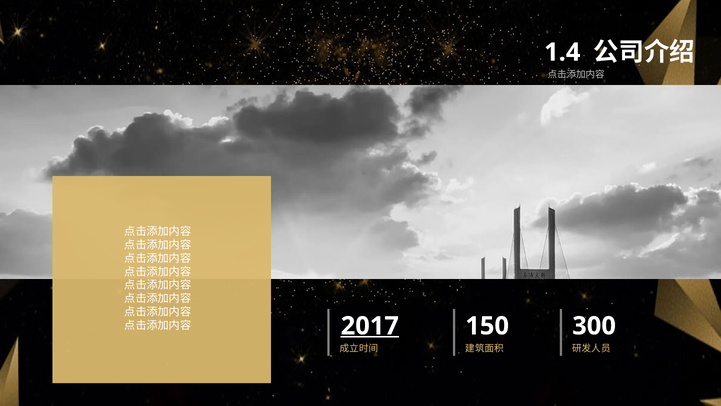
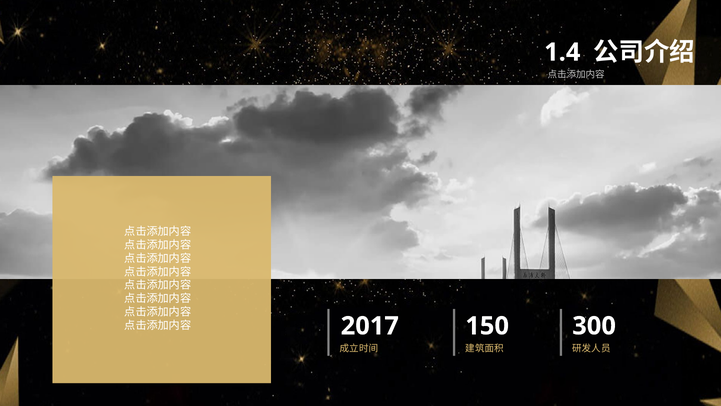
2017 underline: present -> none
